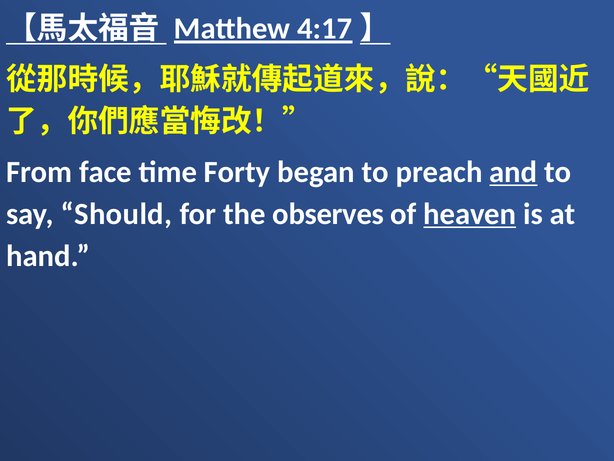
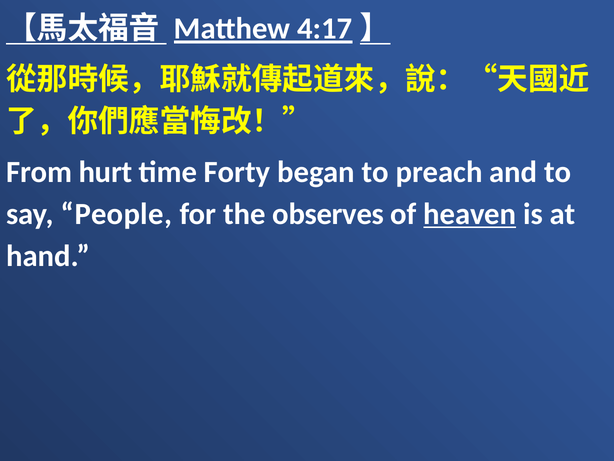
face: face -> hurt
and underline: present -> none
Should: Should -> People
